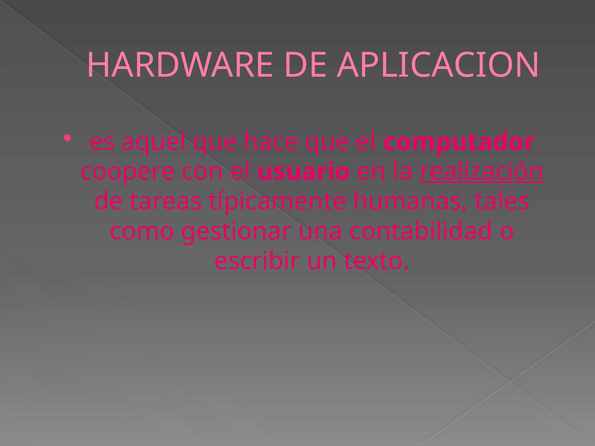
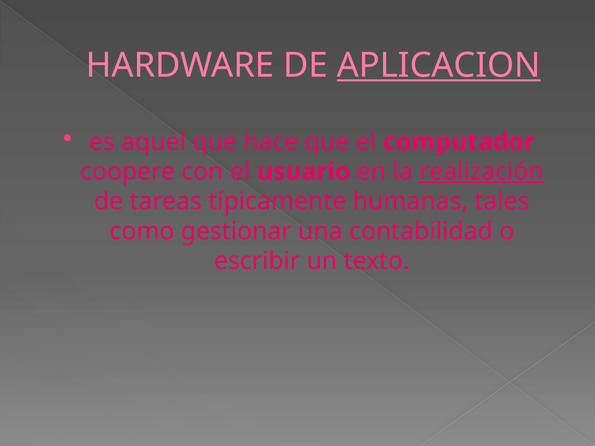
APLICACION underline: none -> present
